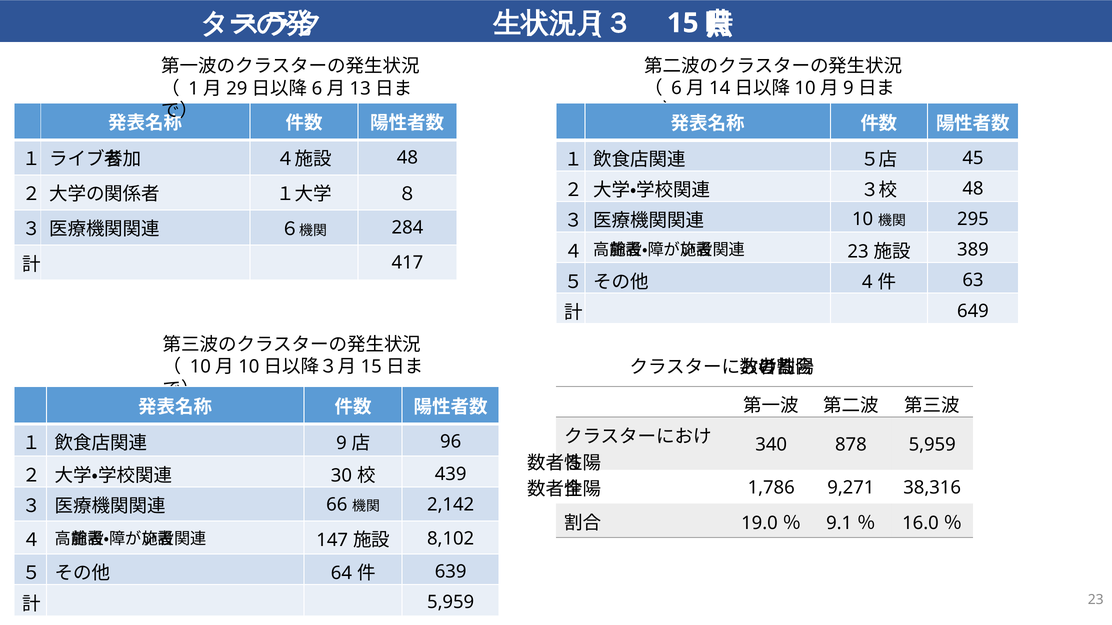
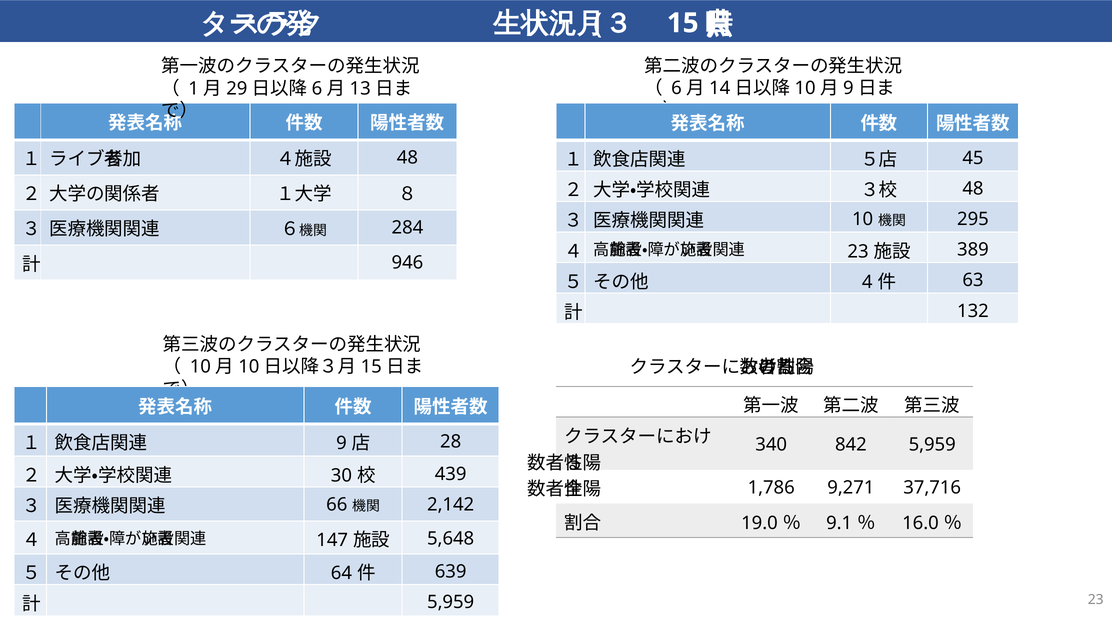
417: 417 -> 946
649: 649 -> 132
96: 96 -> 28
878: 878 -> 842
38,316: 38,316 -> 37,716
8,102: 8,102 -> 5,648
